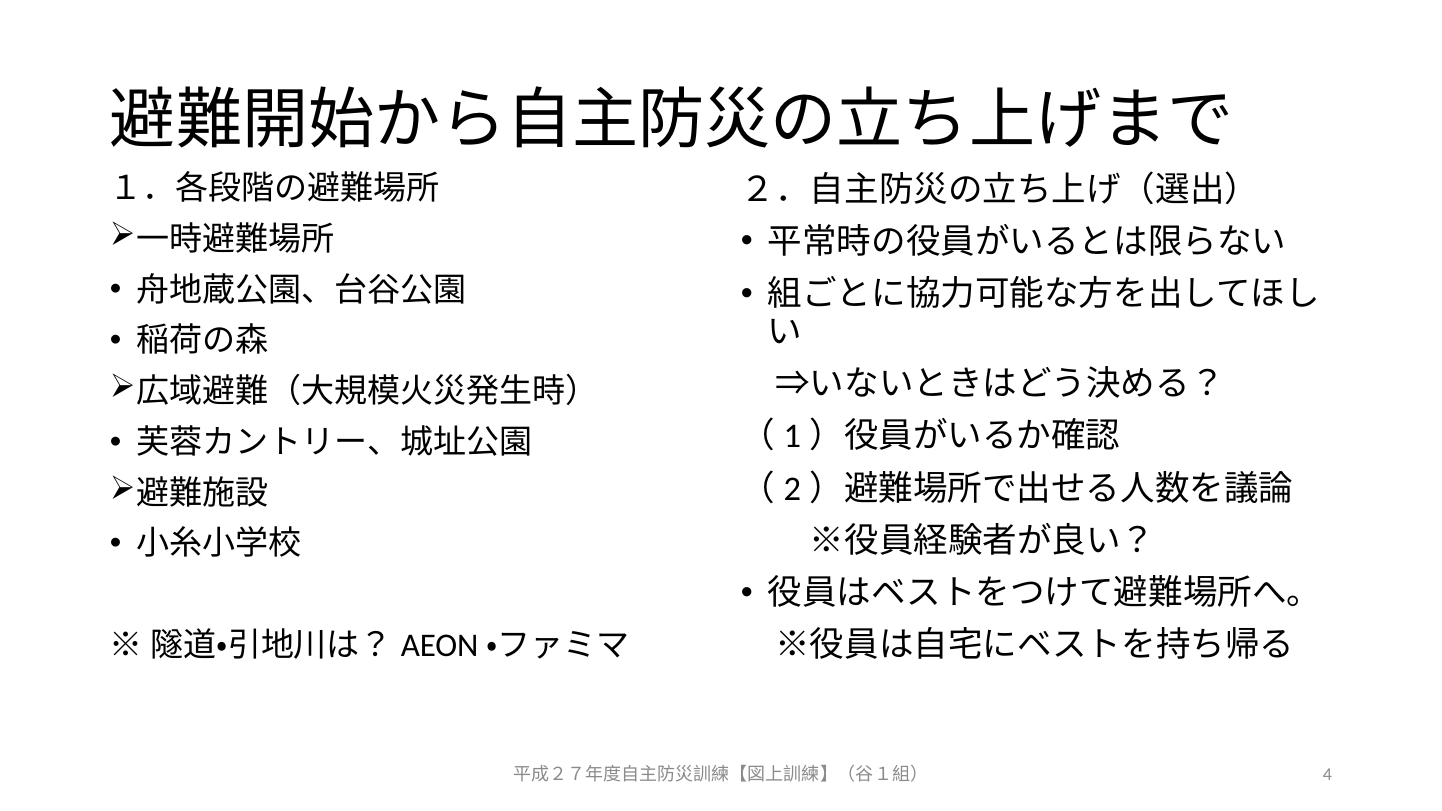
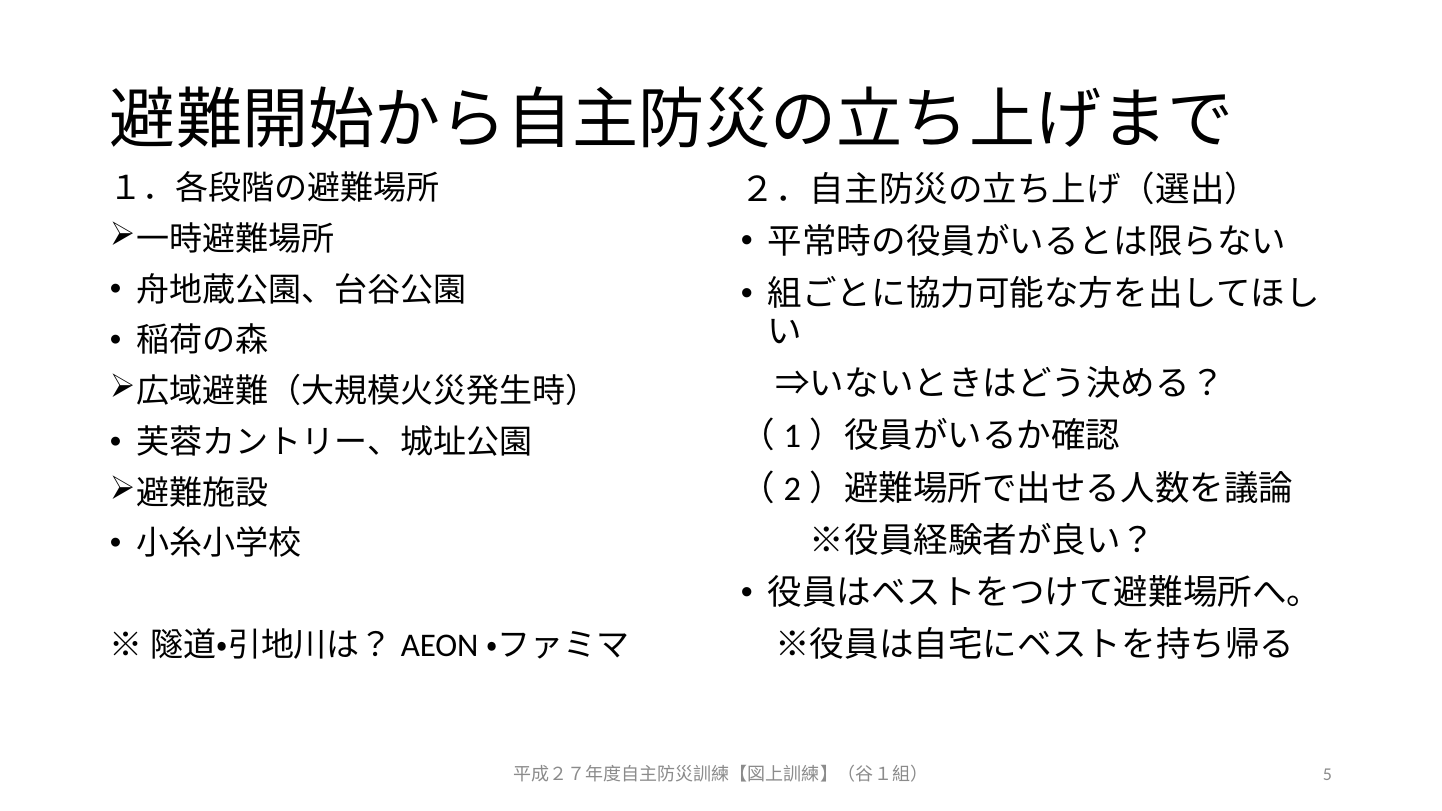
4: 4 -> 5
